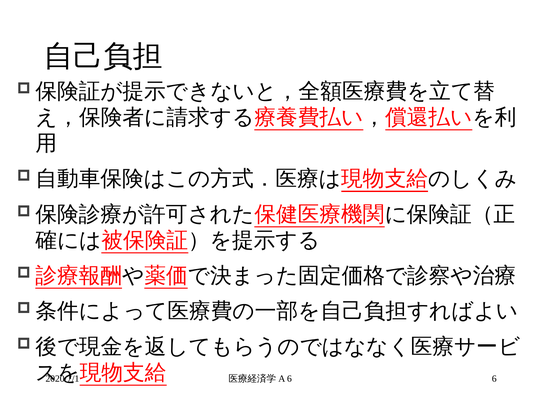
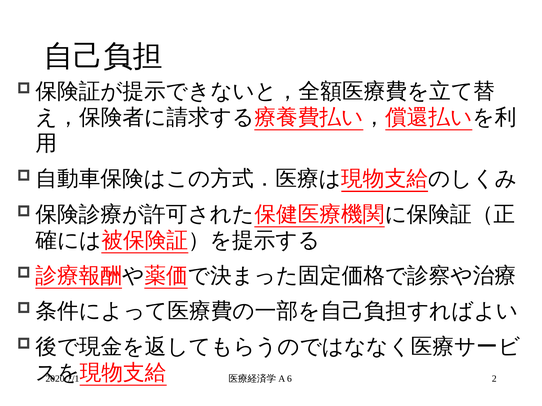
6 6: 6 -> 2
